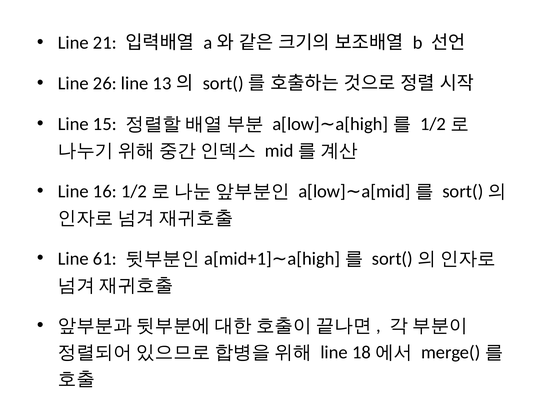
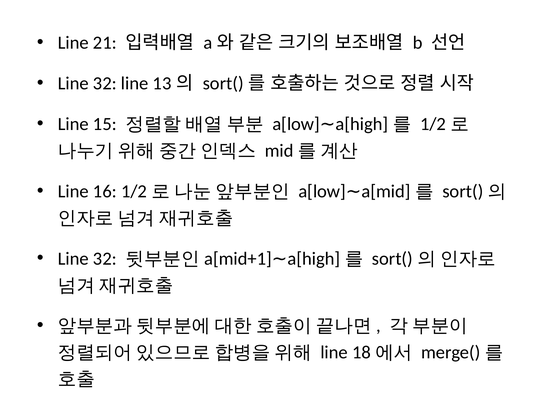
26 at (105, 84): 26 -> 32
61 at (105, 259): 61 -> 32
